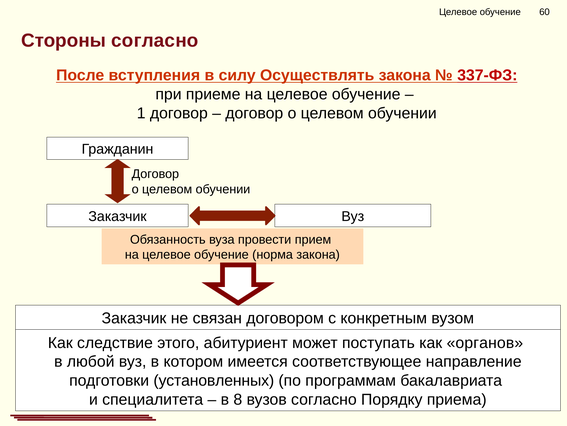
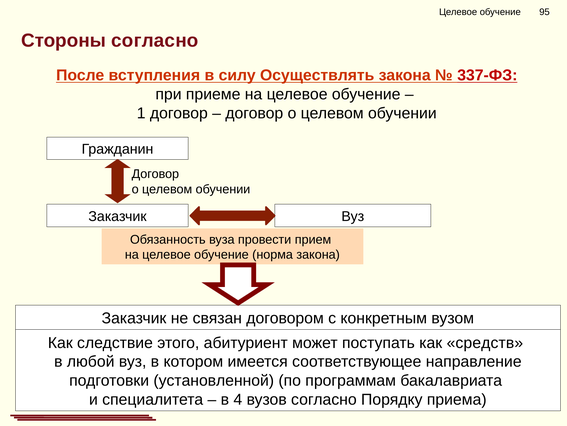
60: 60 -> 95
органов: органов -> средств
установленных: установленных -> установленной
8: 8 -> 4
